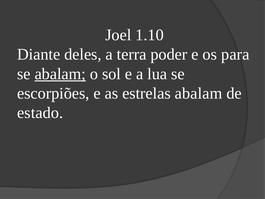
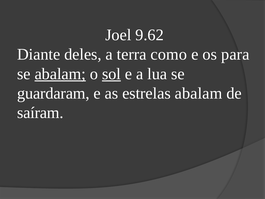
1.10: 1.10 -> 9.62
poder: poder -> como
sol underline: none -> present
escorpiões: escorpiões -> guardaram
estado: estado -> saíram
